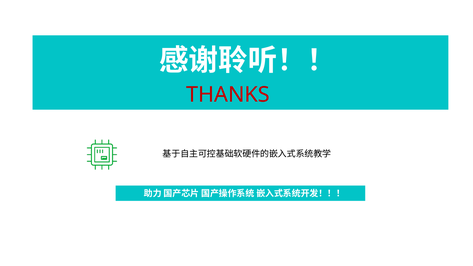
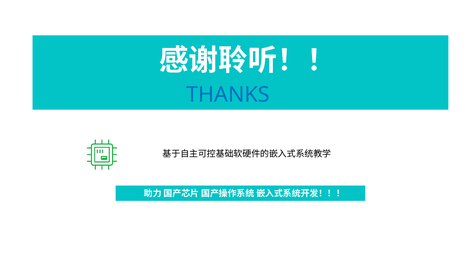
THANKS colour: red -> blue
